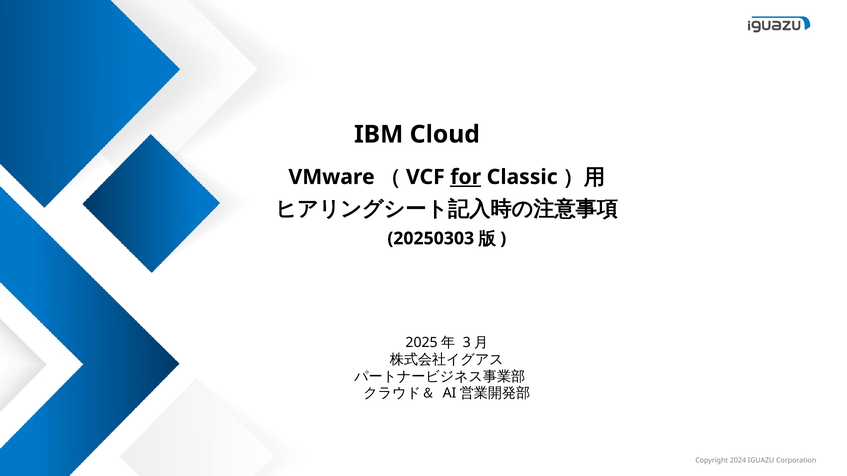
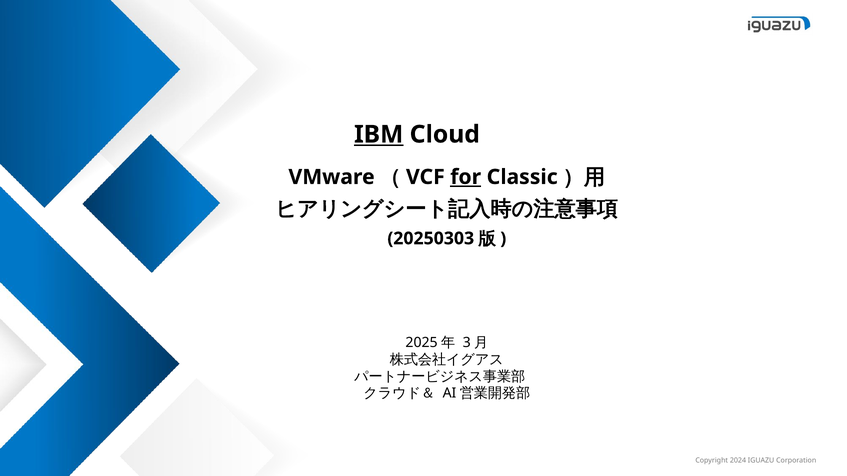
IBM underline: none -> present
